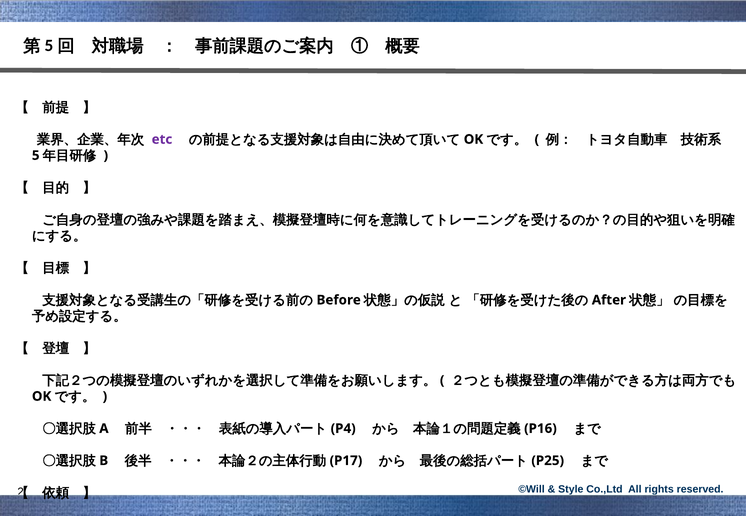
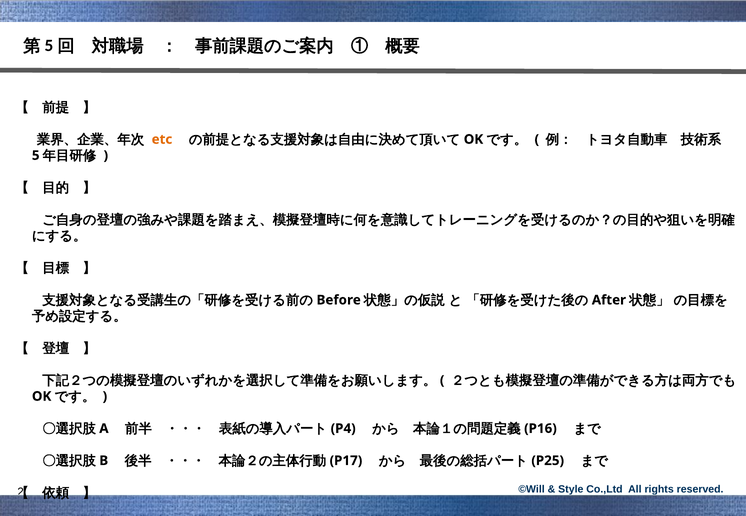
etc colour: purple -> orange
